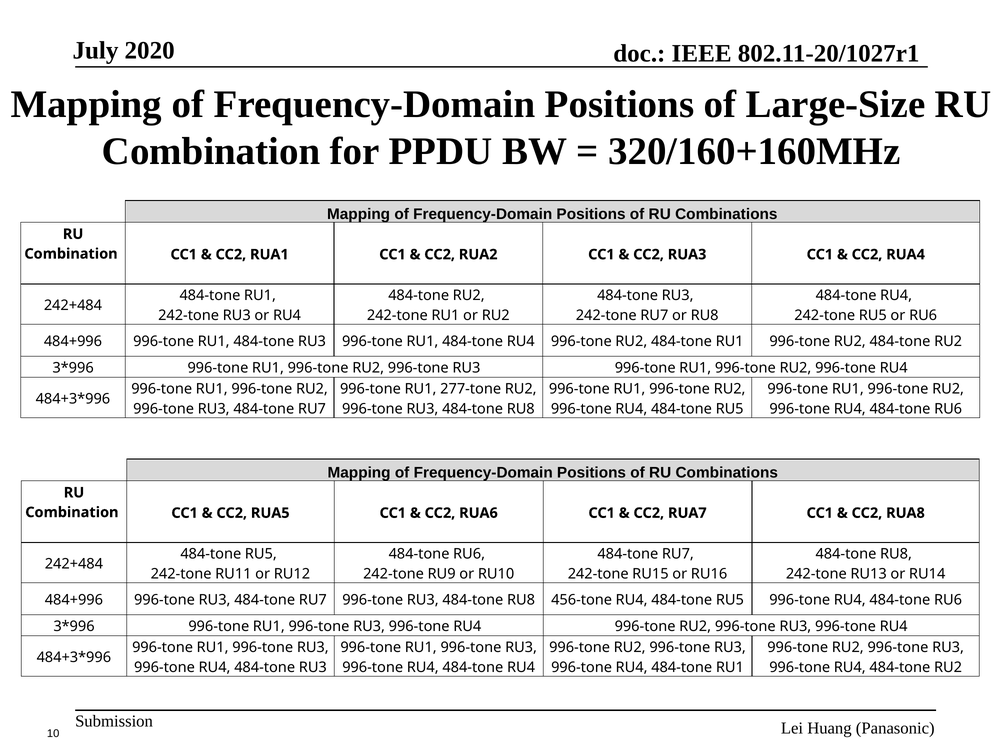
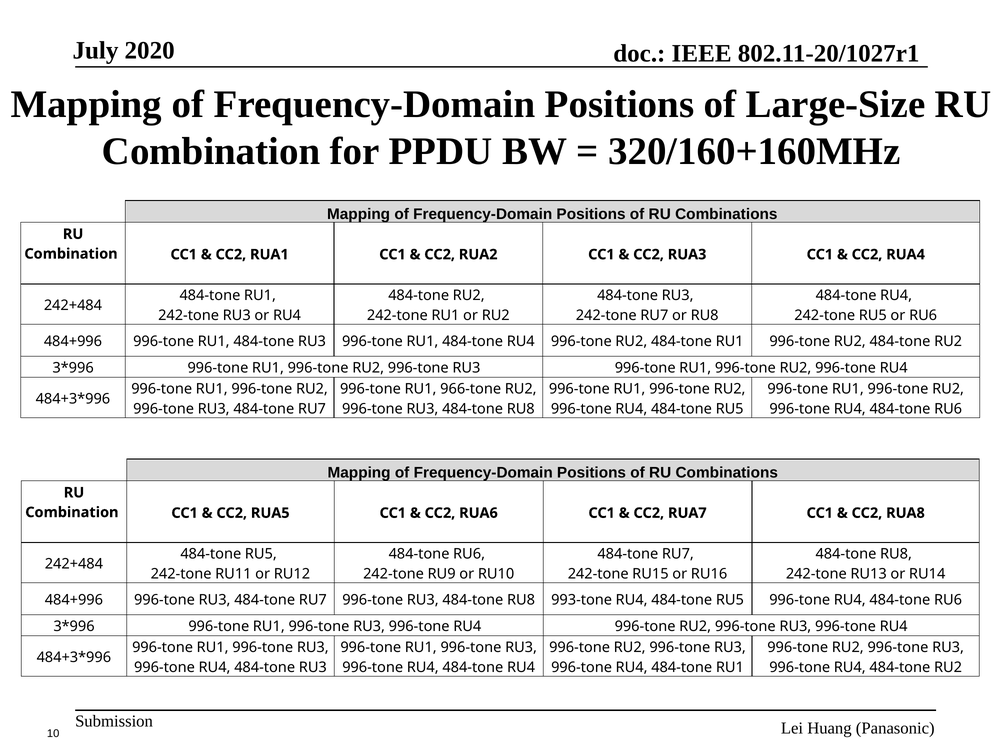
277-tone: 277-tone -> 966-tone
456-tone: 456-tone -> 993-tone
